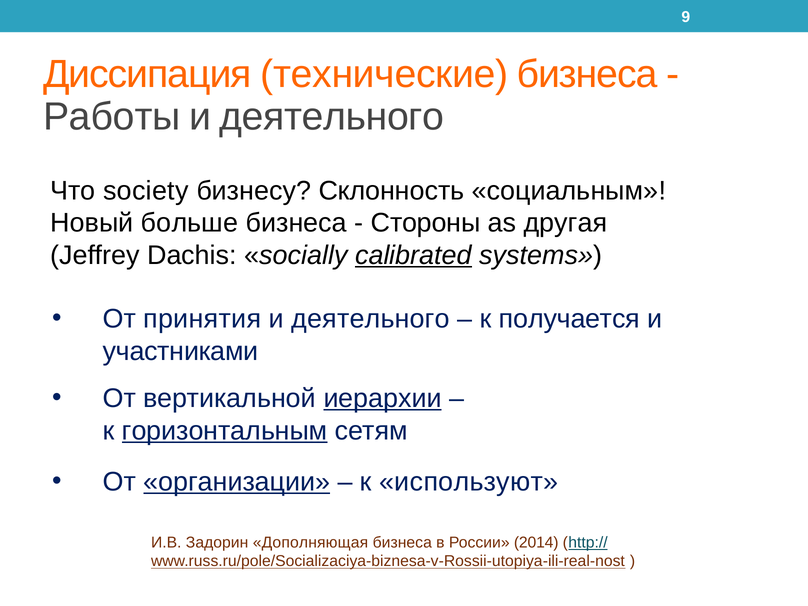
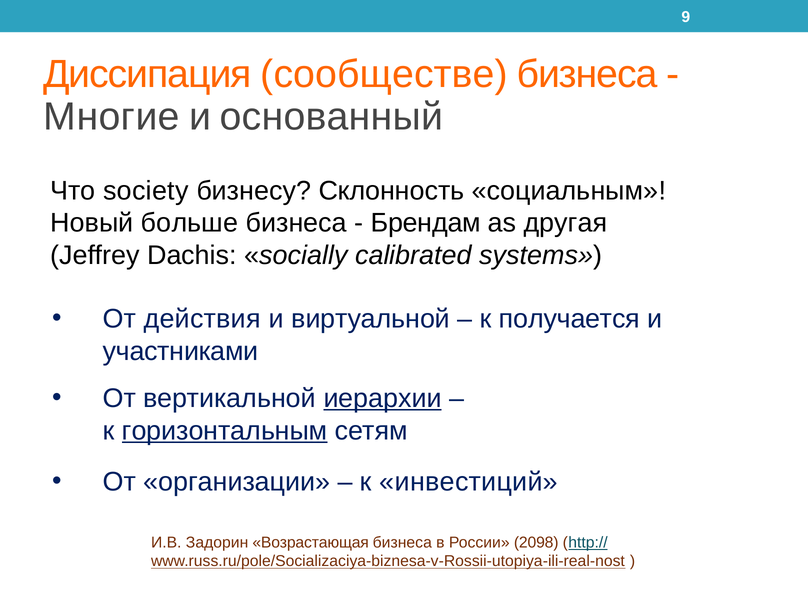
технические: технические -> сообществе
Работы: Работы -> Многие
деятельного at (332, 117): деятельного -> основанный
Стороны: Стороны -> Брендам
calibrated underline: present -> none
принятия: принятия -> действия
деятельного at (371, 319): деятельного -> виртуальной
организации underline: present -> none
используют: используют -> инвестиций
Дополняющая: Дополняющая -> Возрастающая
2014: 2014 -> 2098
